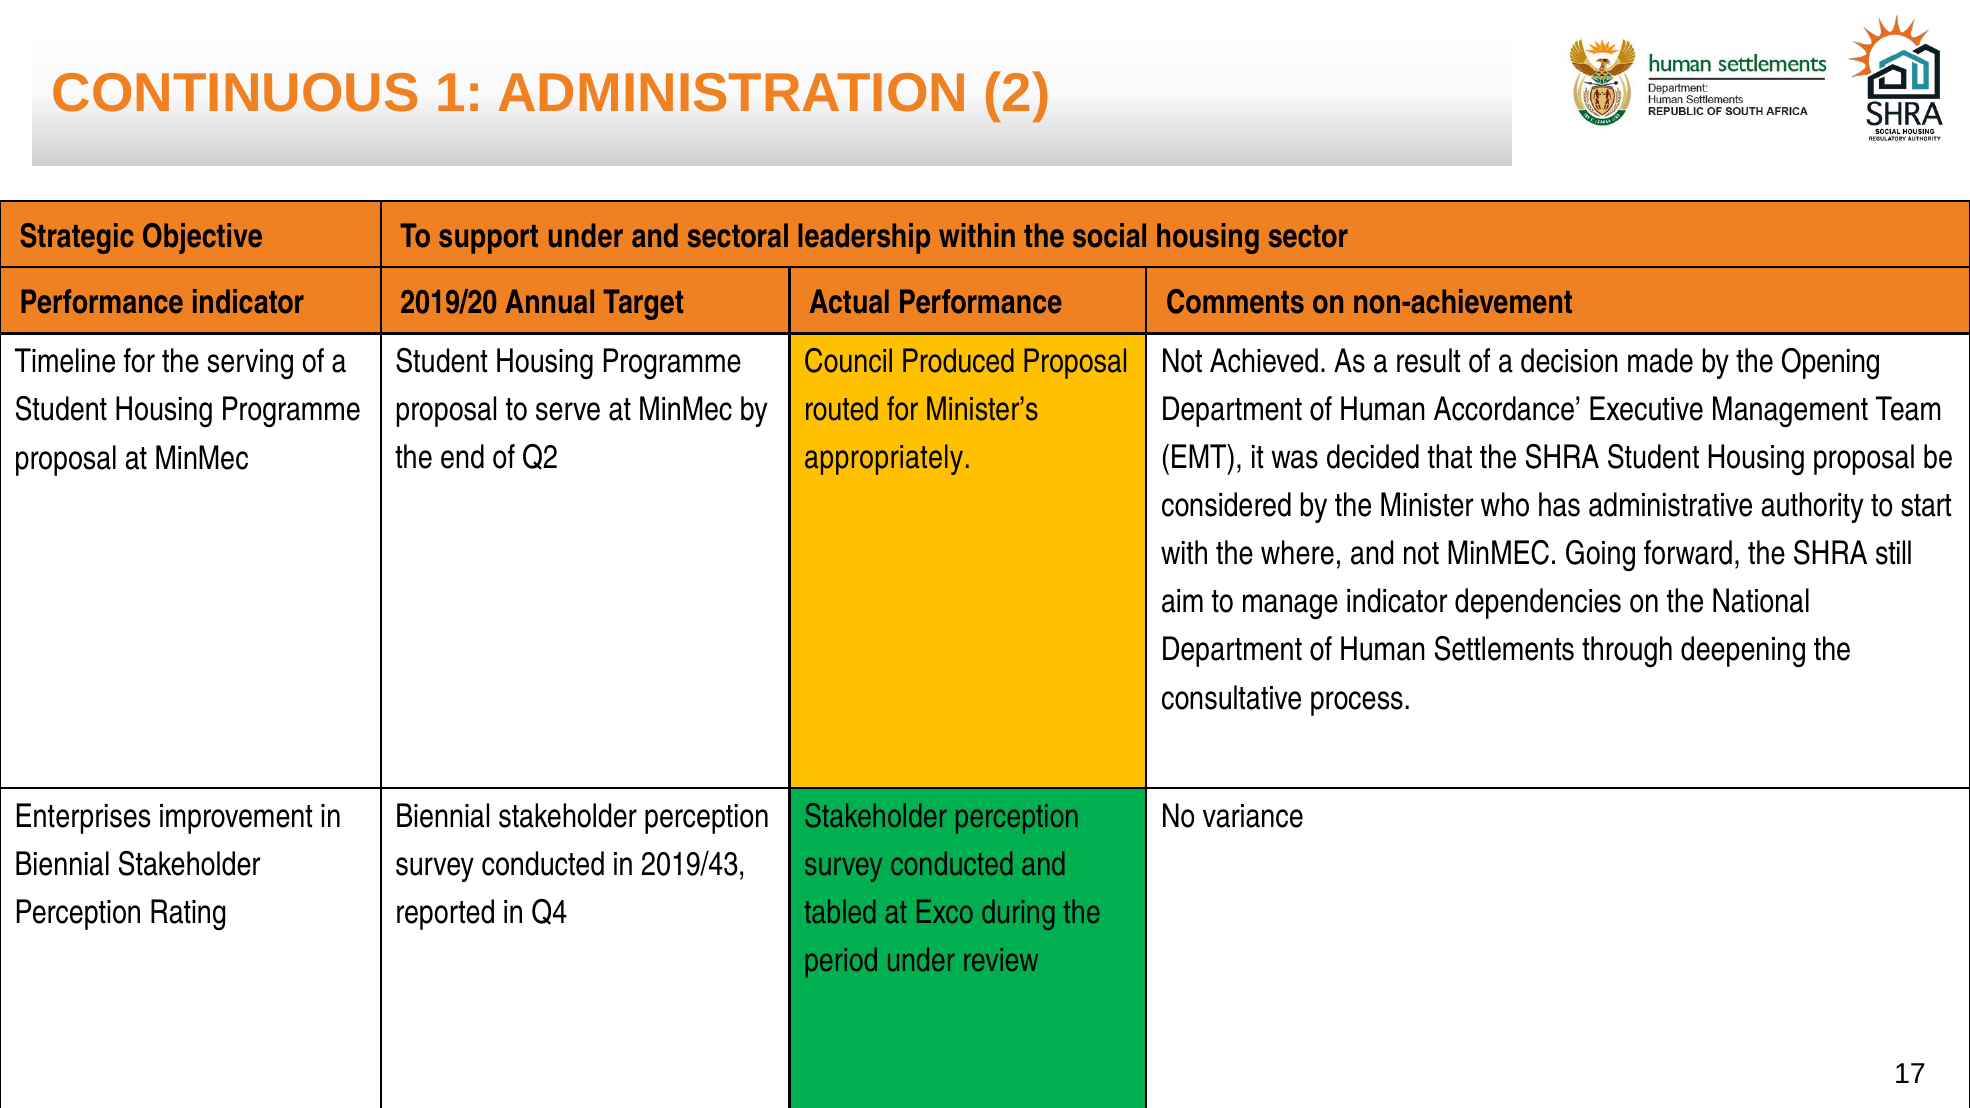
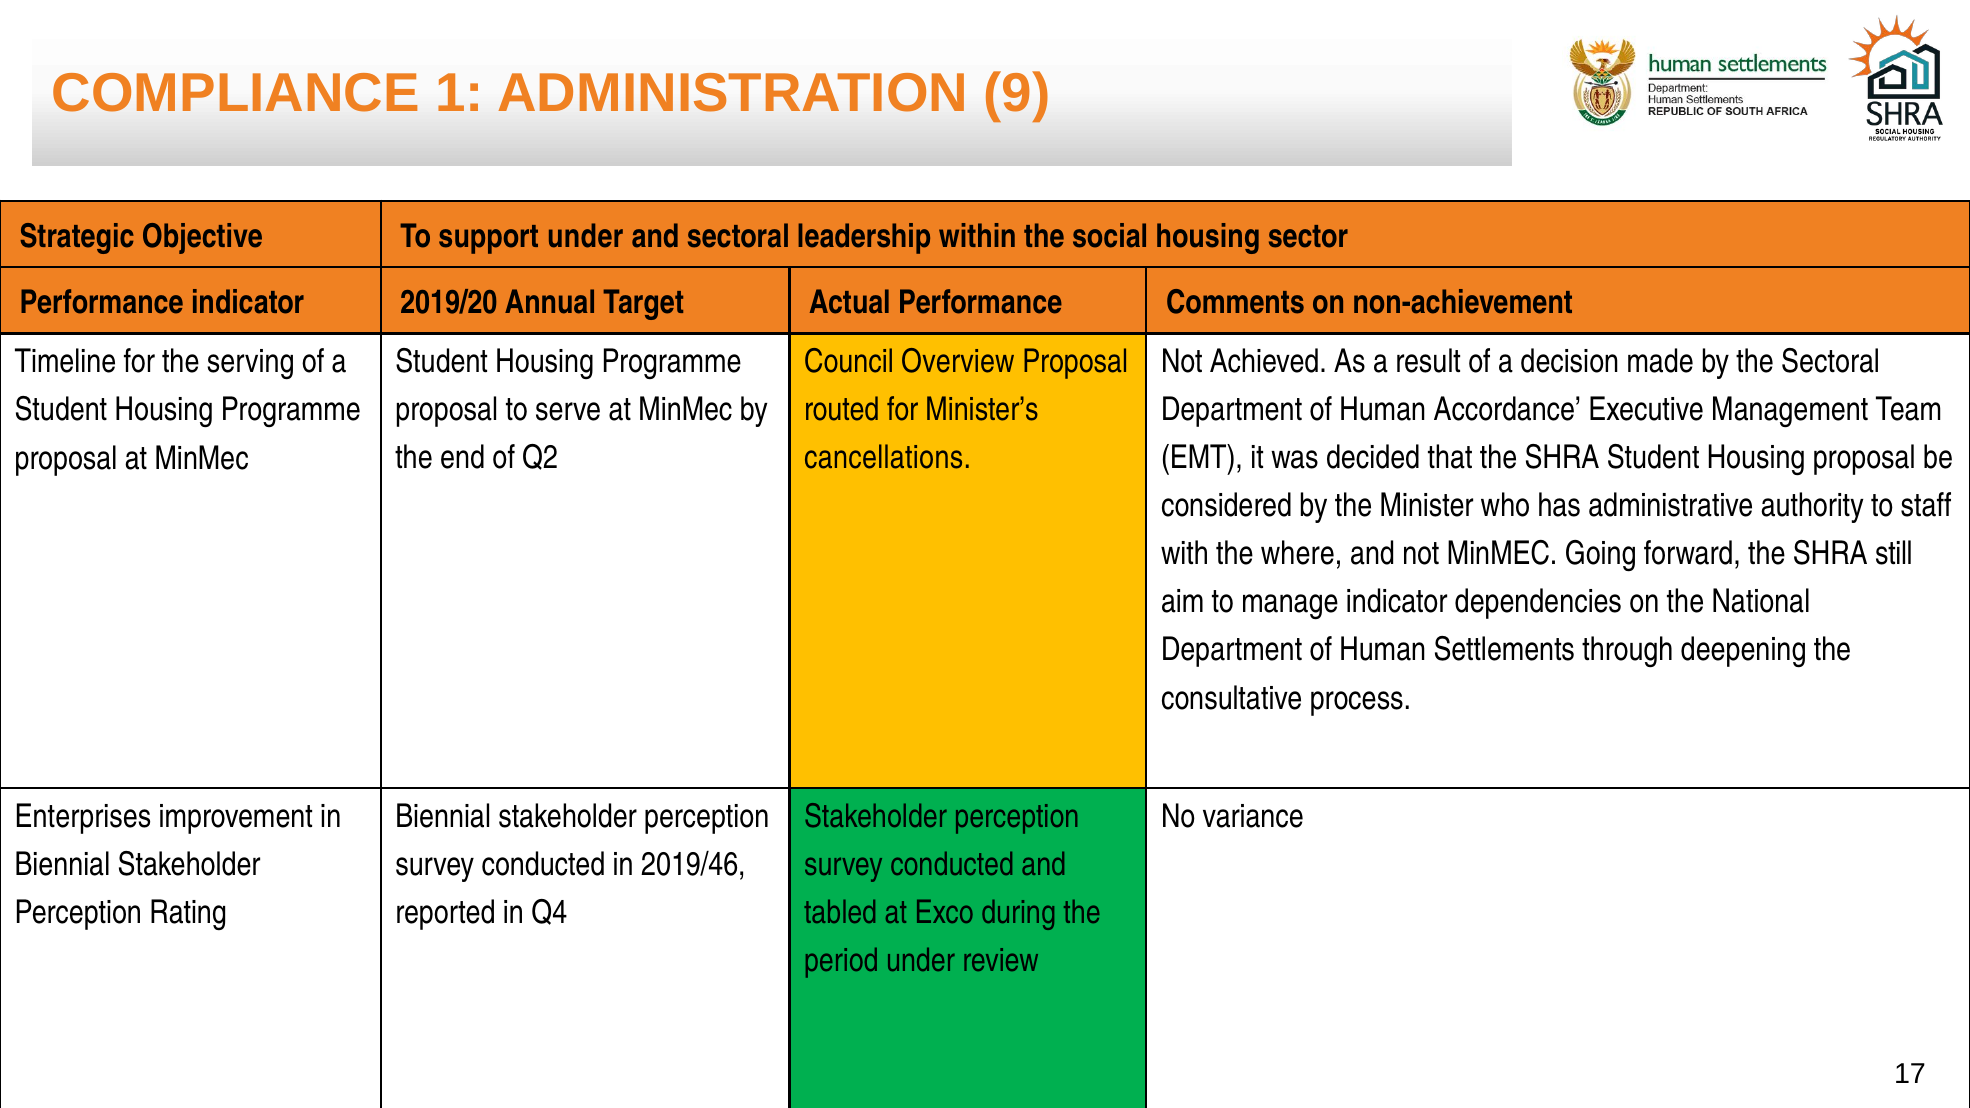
CONTINUOUS: CONTINUOUS -> COMPLIANCE
2: 2 -> 9
Produced: Produced -> Overview
the Opening: Opening -> Sectoral
appropriately: appropriately -> cancellations
start: start -> staff
2019/43: 2019/43 -> 2019/46
